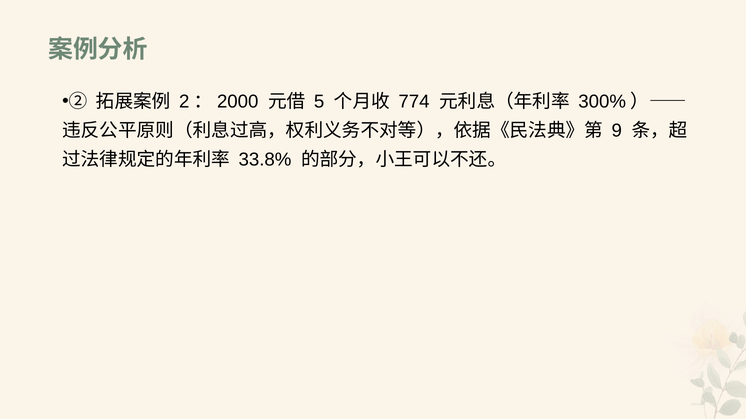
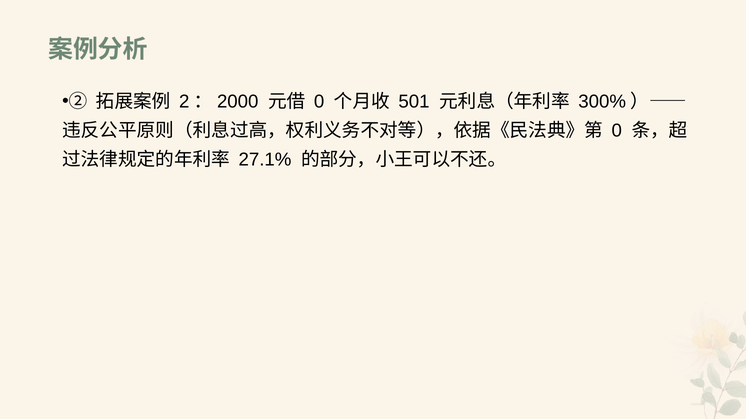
5 at (319, 102): 5 -> 0
774: 774 -> 501
9 at (617, 131): 9 -> 0
33.8%: 33.8% -> 27.1%
